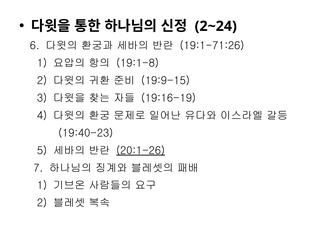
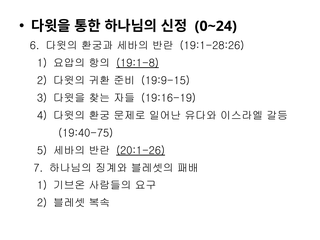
2~24: 2~24 -> 0~24
19:1-71:26: 19:1-71:26 -> 19:1-28:26
19:1-8 underline: none -> present
19:40-23: 19:40-23 -> 19:40-75
